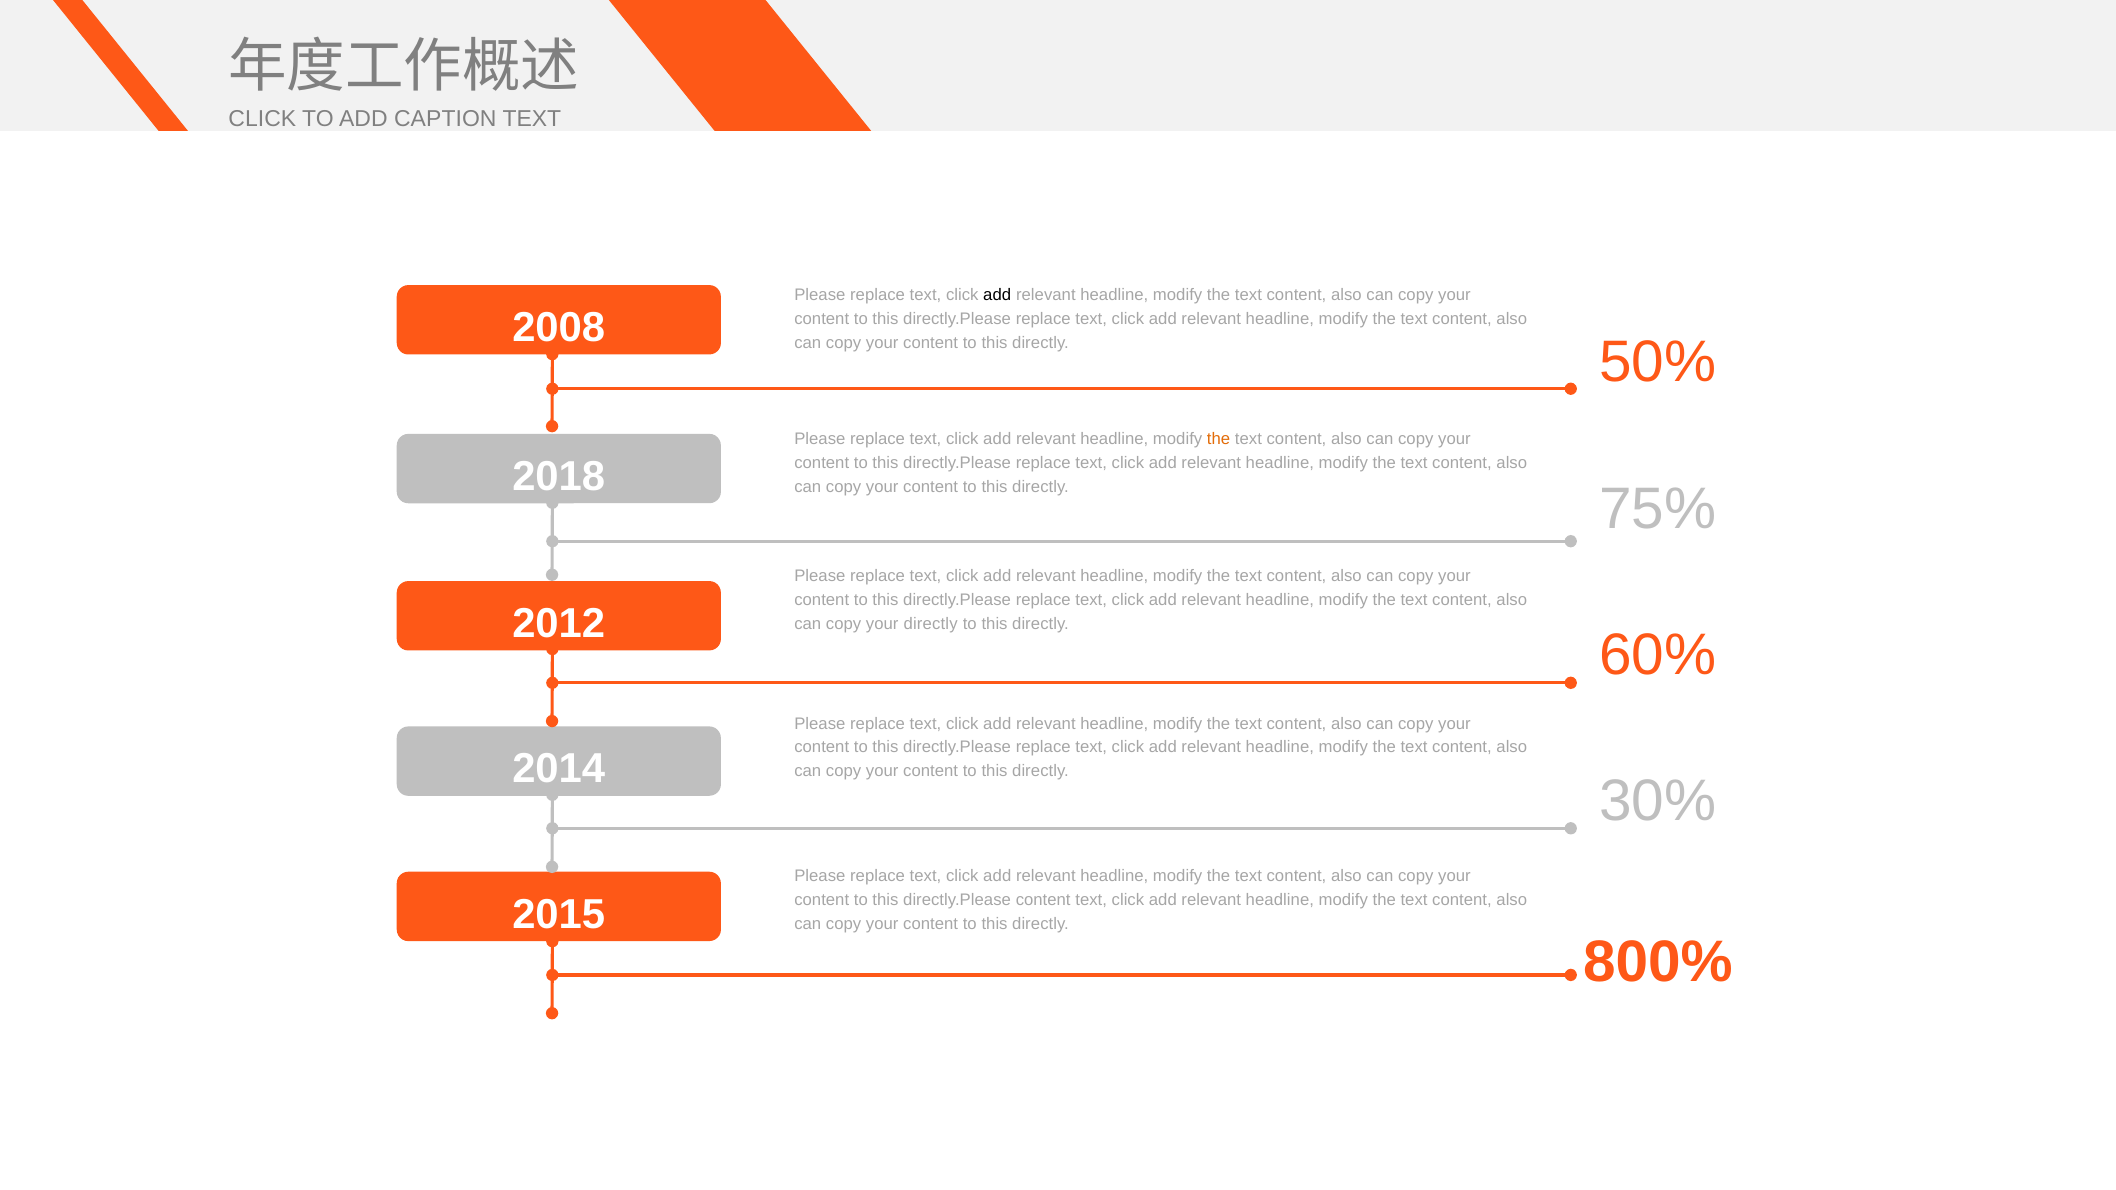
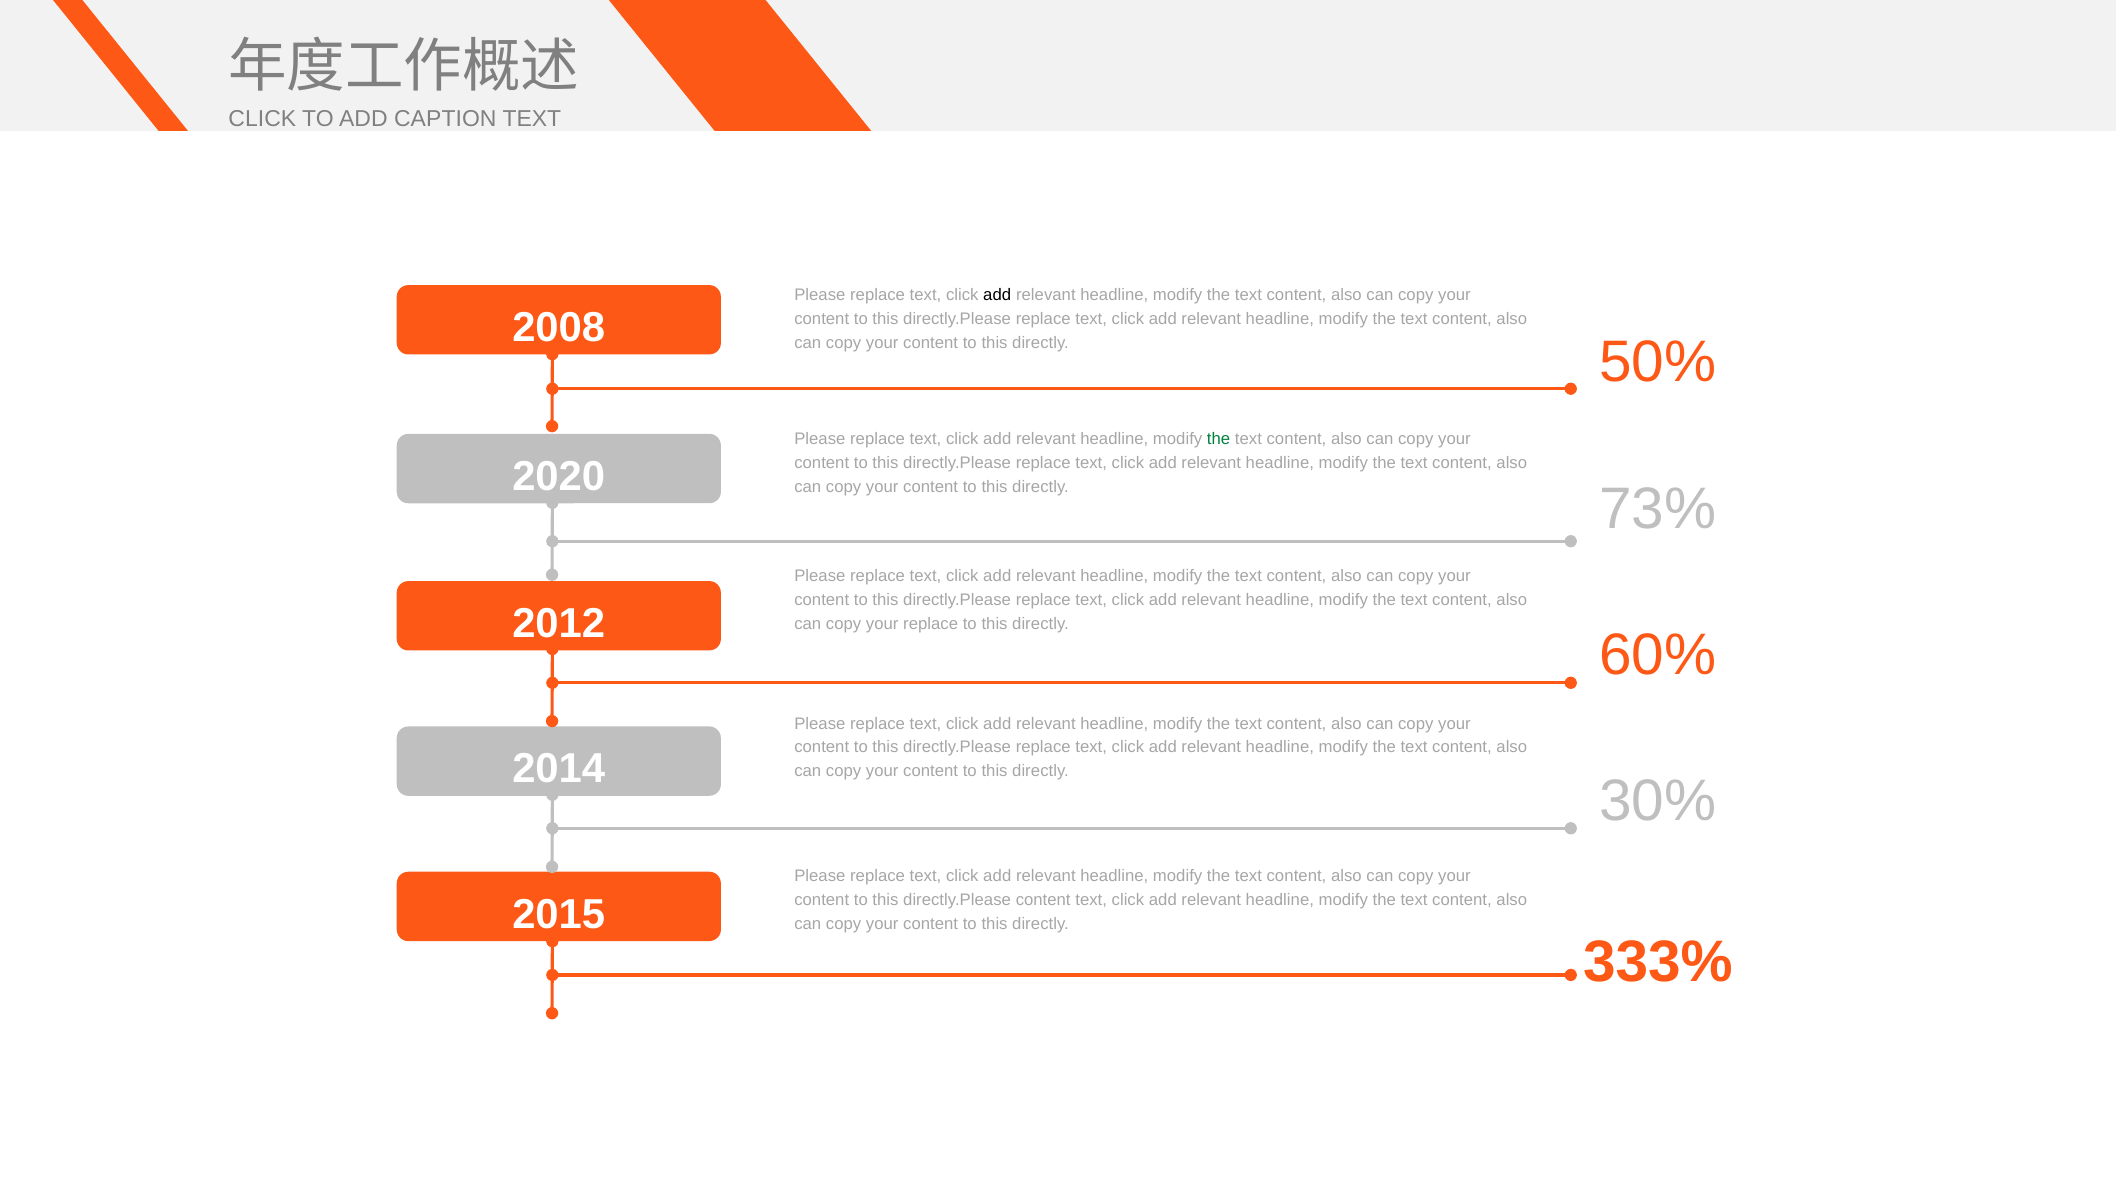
the at (1219, 439) colour: orange -> green
2018: 2018 -> 2020
75%: 75% -> 73%
your directly: directly -> replace
800%: 800% -> 333%
